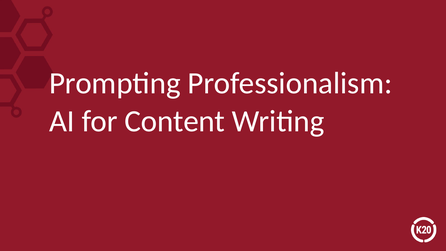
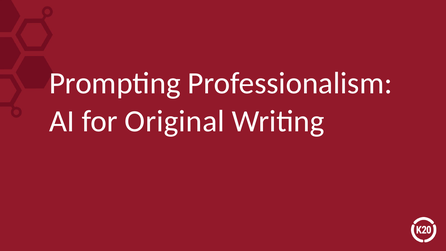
Content: Content -> Original
